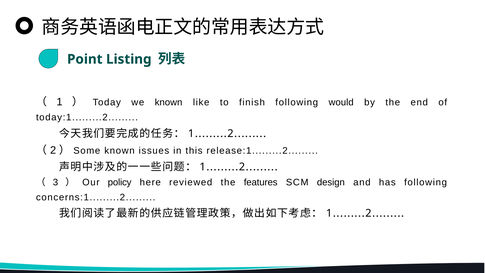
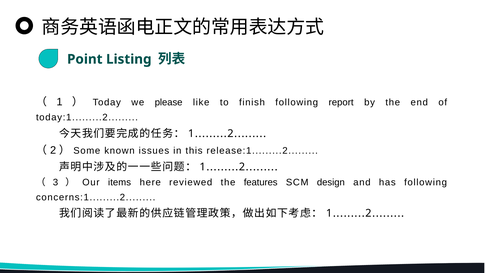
we known: known -> please
would: would -> report
policy: policy -> items
